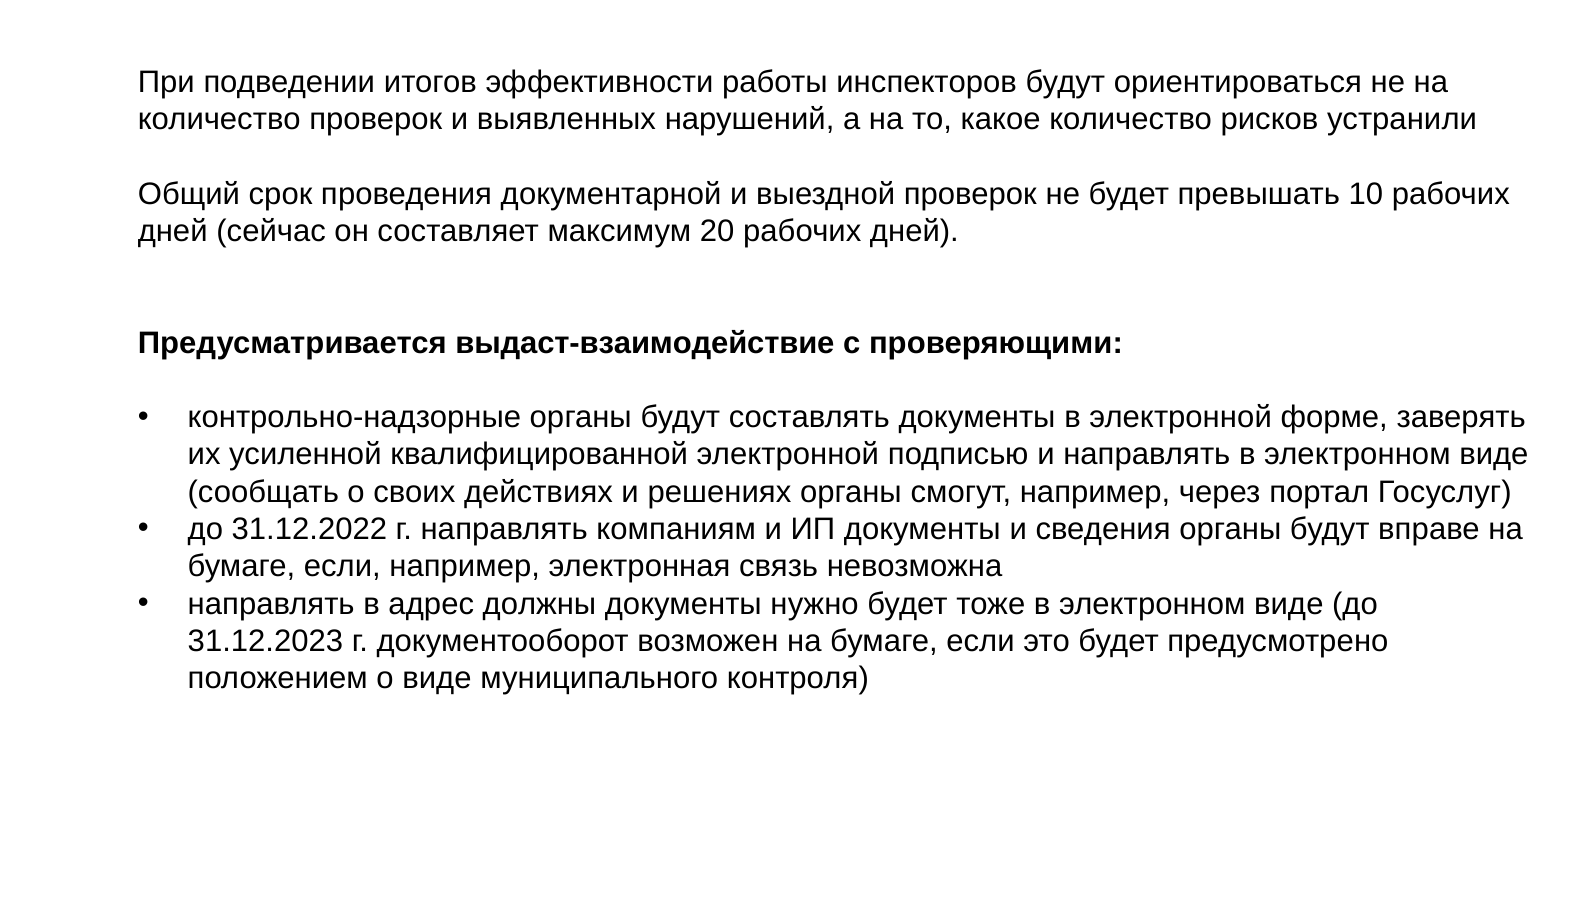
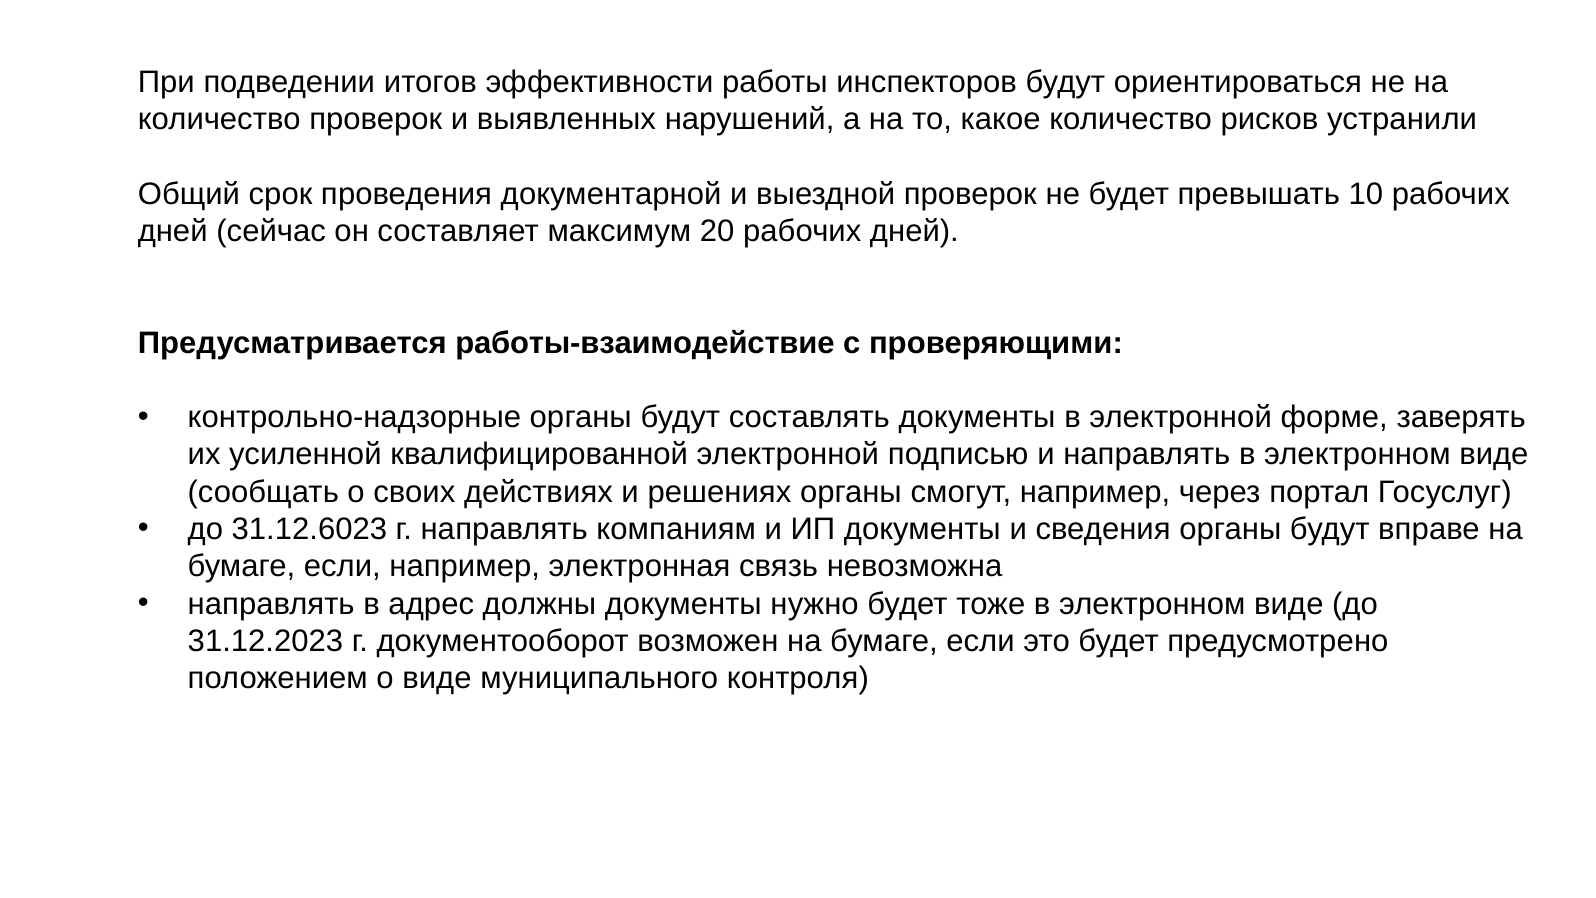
выдаст-взаимодействие: выдаст-взаимодействие -> работы-взаимодействие
31.12.2022: 31.12.2022 -> 31.12.6023
